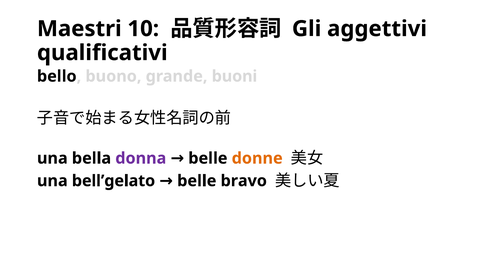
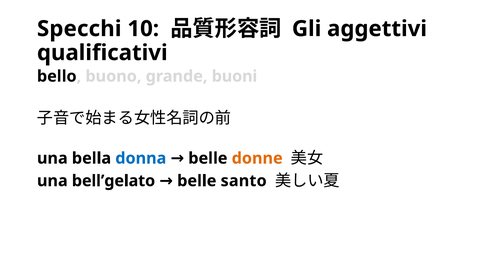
Maestri: Maestri -> Specchi
donna colour: purple -> blue
bravo: bravo -> santo
